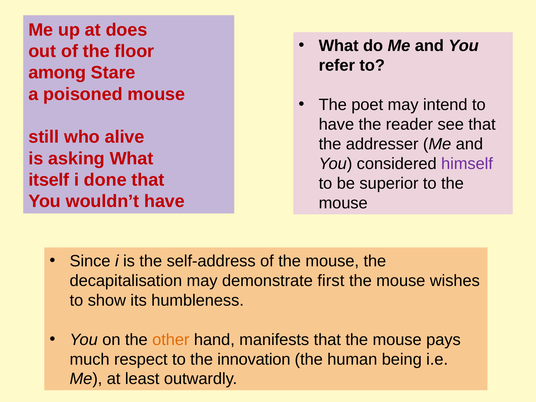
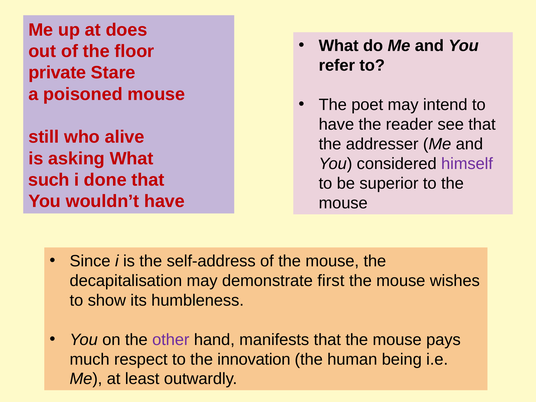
among: among -> private
itself: itself -> such
other colour: orange -> purple
